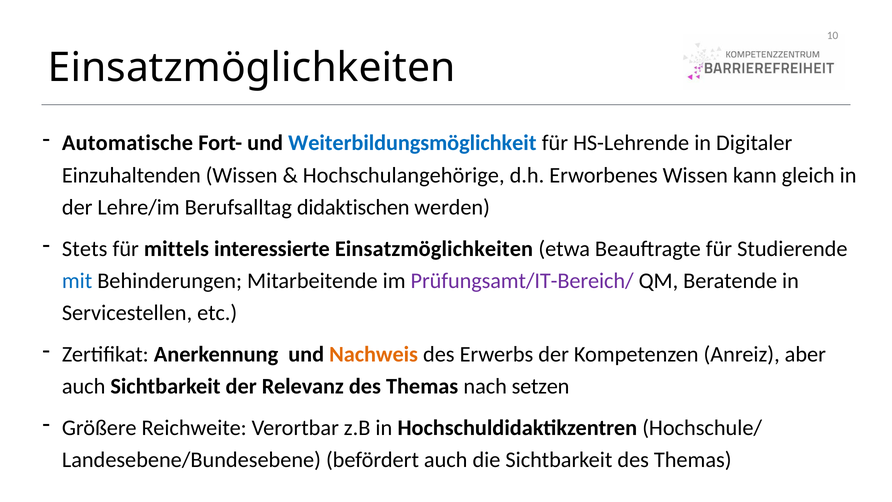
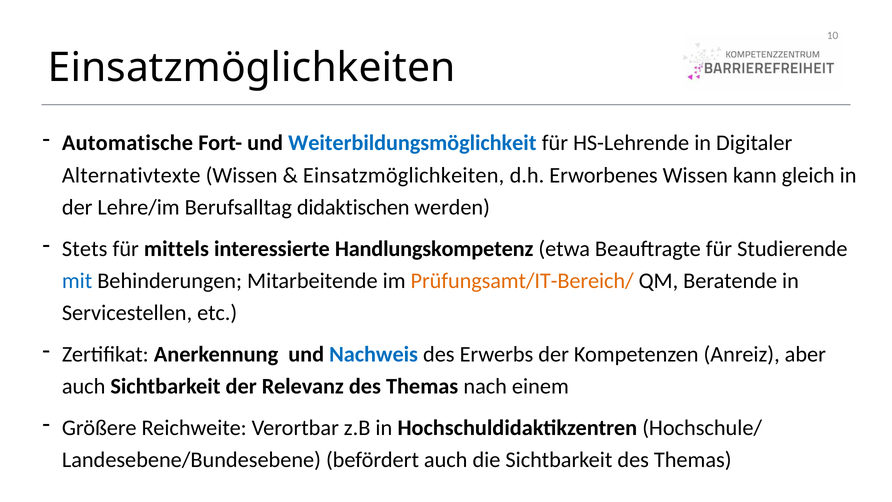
Einzuhaltenden: Einzuhaltenden -> Alternativtexte
Hochschulangehörige at (404, 175): Hochschulangehörige -> Einsatzmöglichkeiten
interessierte Einsatzmöglichkeiten: Einsatzmöglichkeiten -> Handlungskompetenz
Prüfungsamt/IT-Bereich/ colour: purple -> orange
Nachweis colour: orange -> blue
setzen: setzen -> einem
